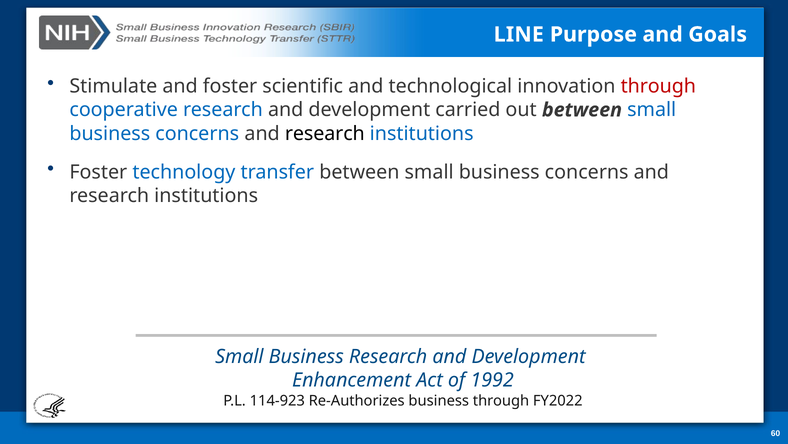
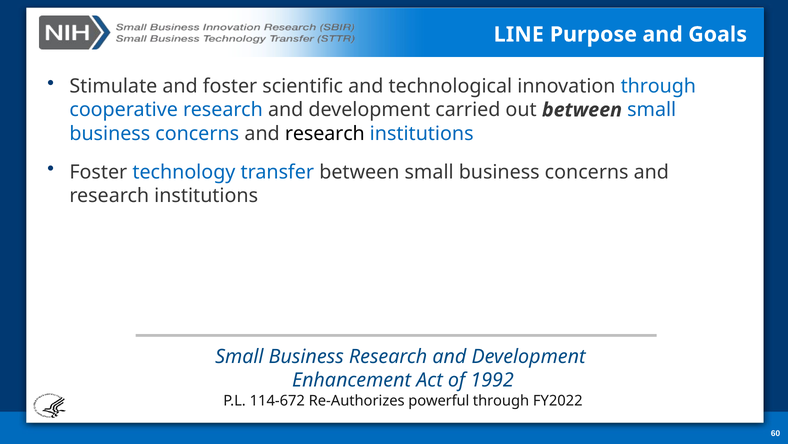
through at (658, 86) colour: red -> blue
114-923: 114-923 -> 114-672
Re-Authorizes business: business -> powerful
